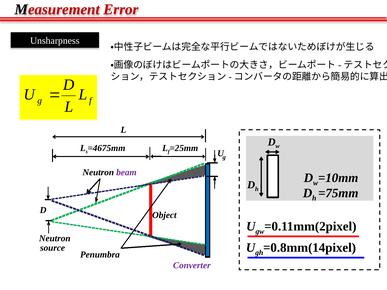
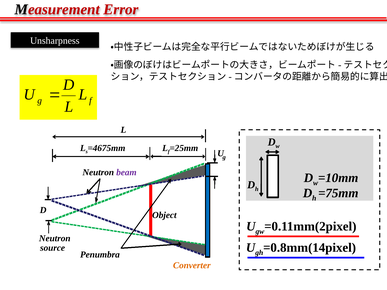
Converter colour: purple -> orange
